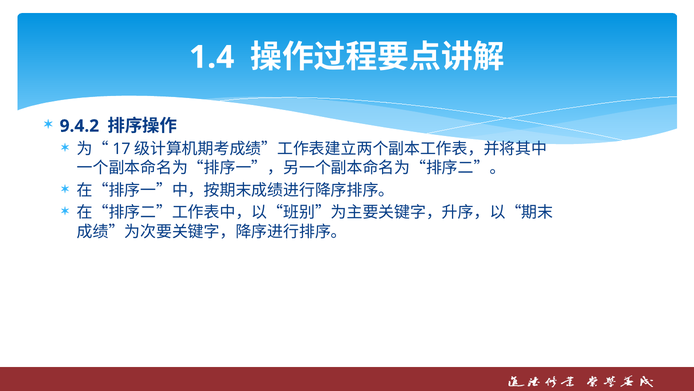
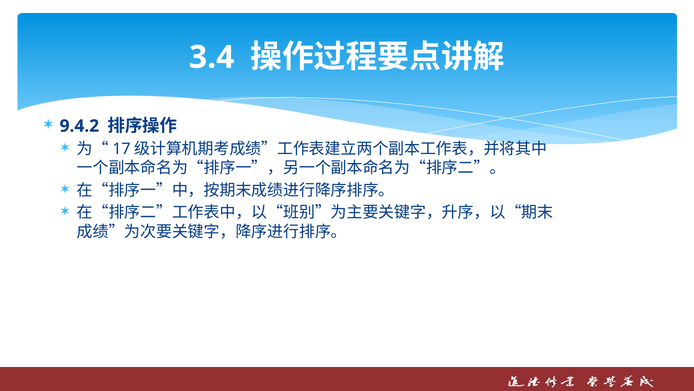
1.4: 1.4 -> 3.4
